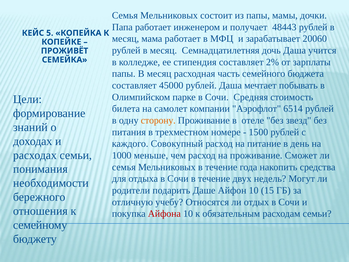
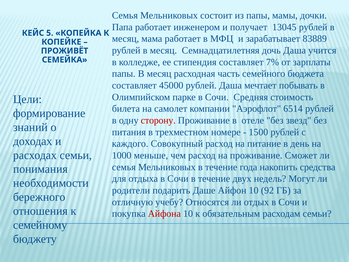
48443: 48443 -> 13045
20060: 20060 -> 83889
2%: 2% -> 7%
сторону colour: orange -> red
15: 15 -> 92
